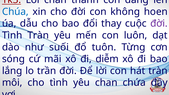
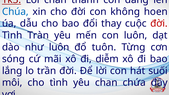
đời at (159, 23) colour: purple -> red
như suối: suối -> luôn
hát tràn: tràn -> suối
